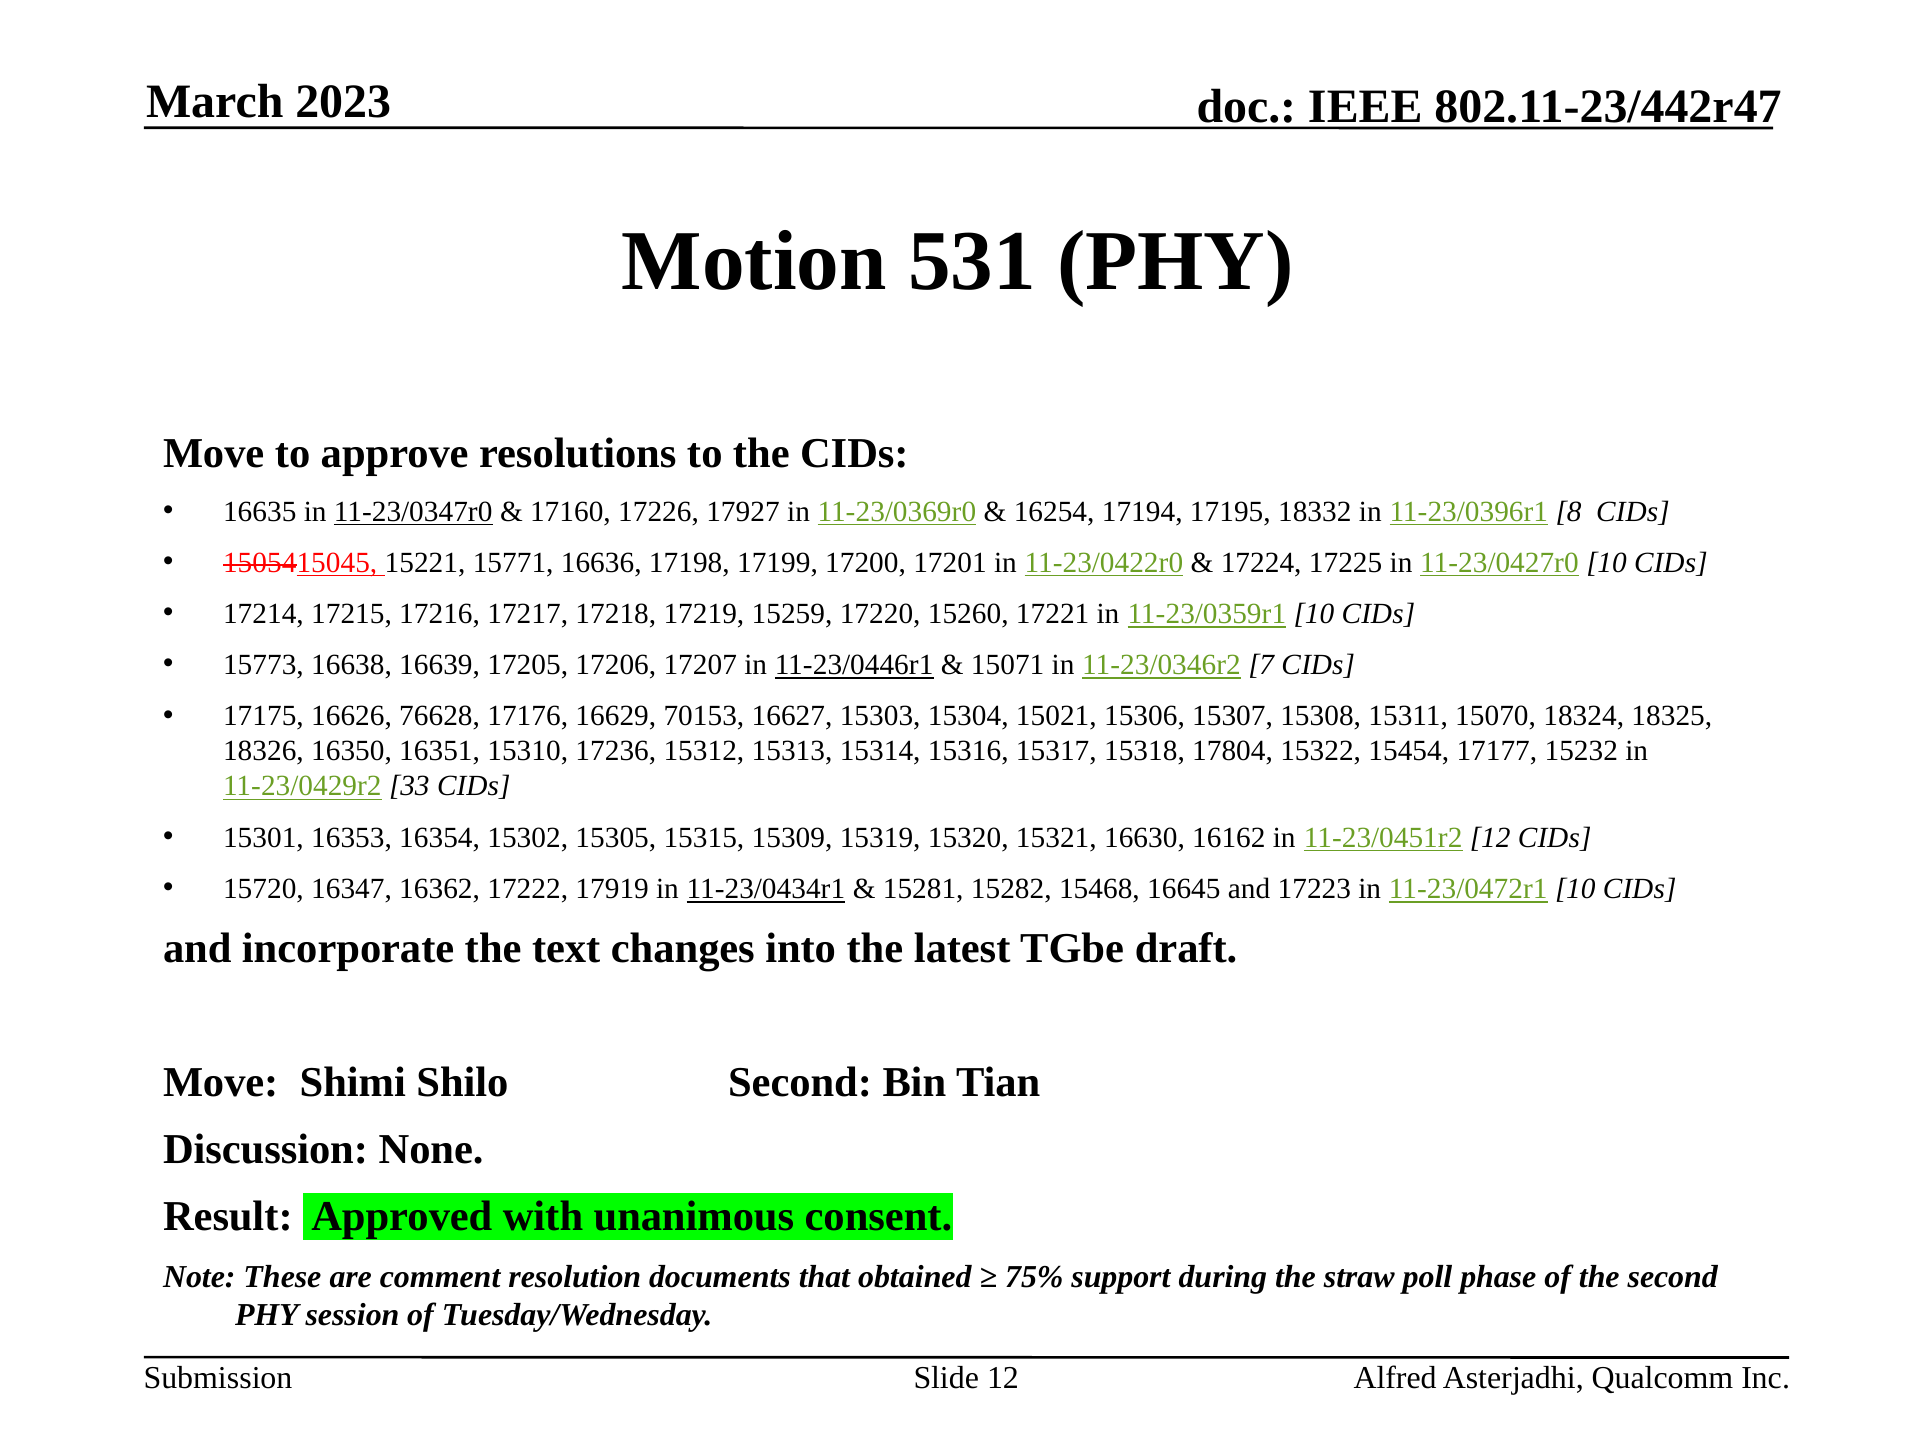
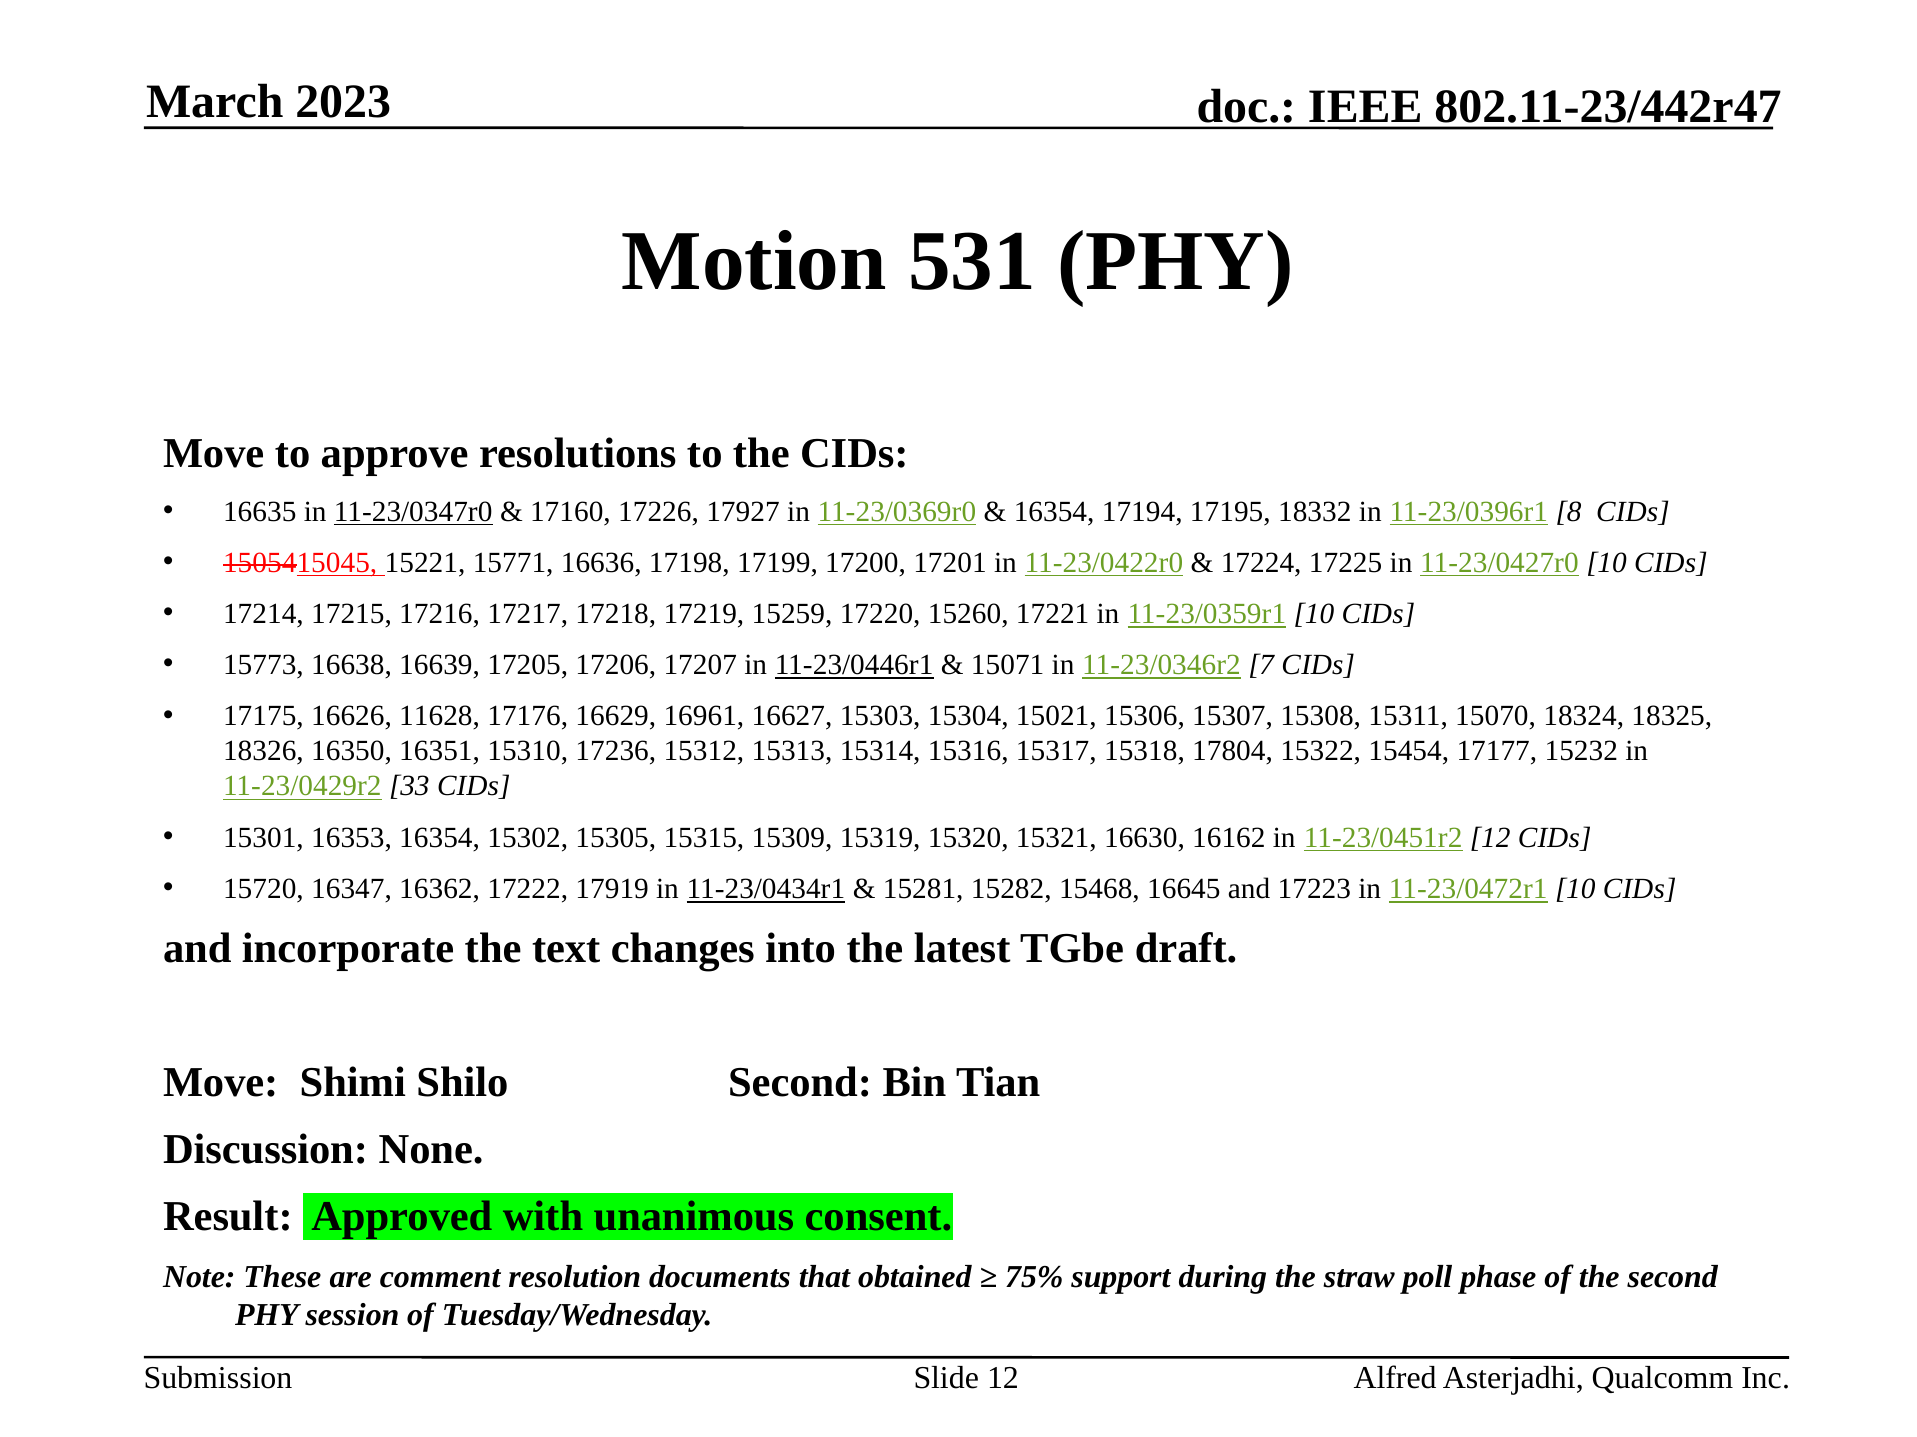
16254 at (1054, 512): 16254 -> 16354
76628: 76628 -> 11628
70153: 70153 -> 16961
